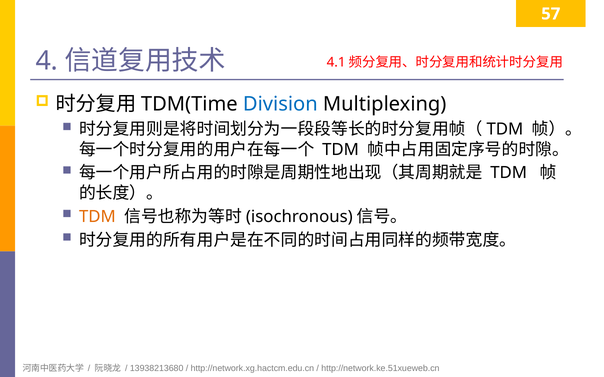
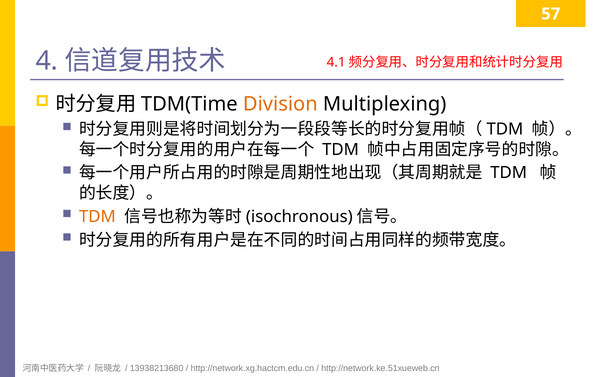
Division colour: blue -> orange
